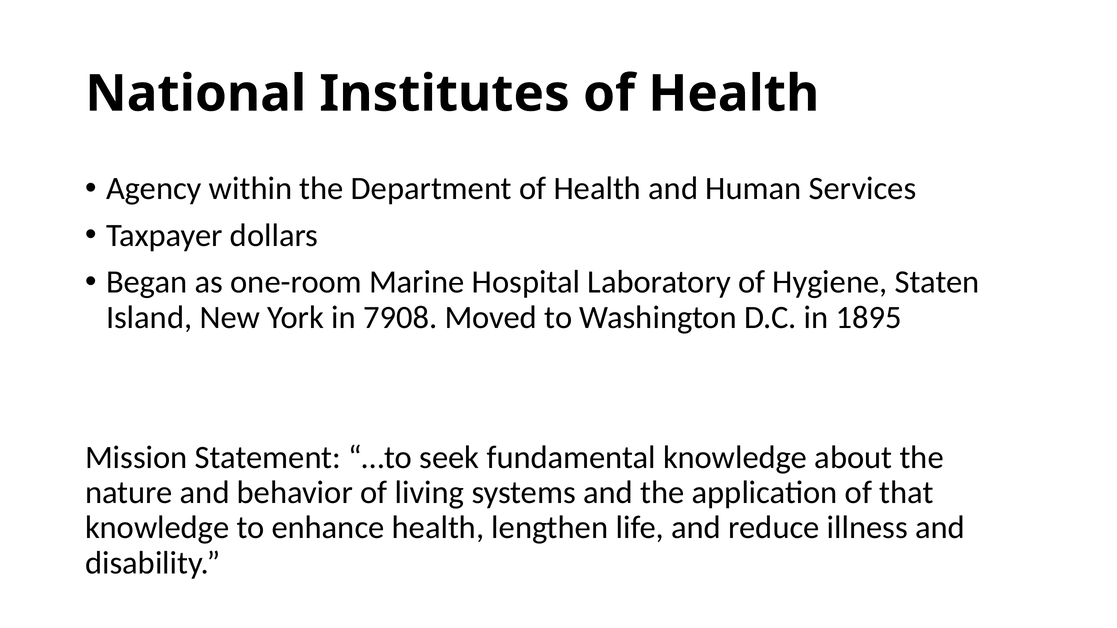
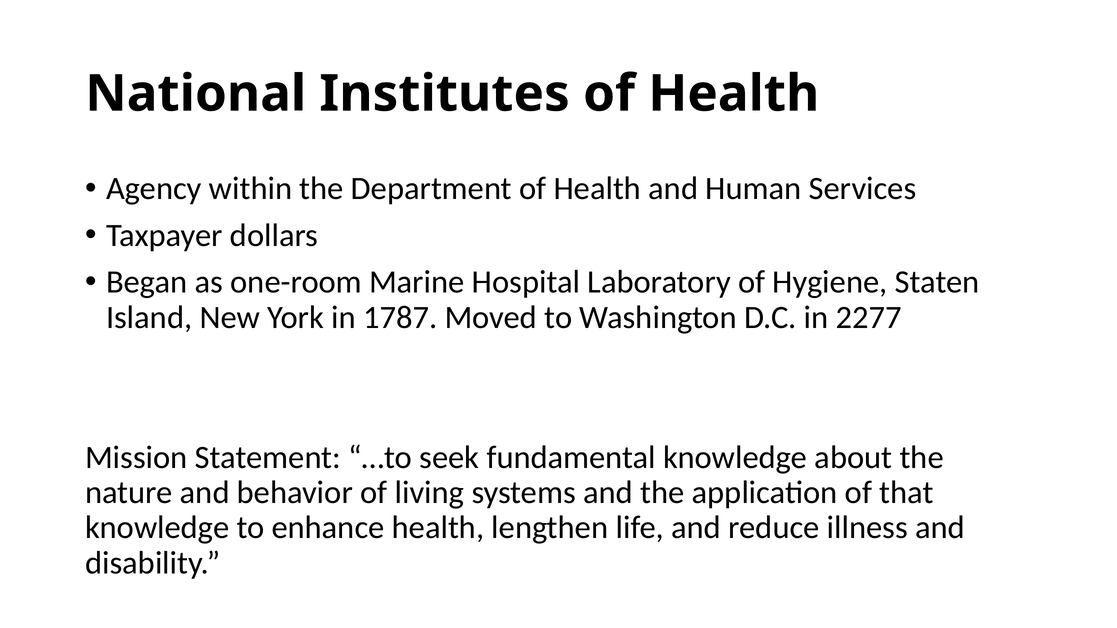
7908: 7908 -> 1787
1895: 1895 -> 2277
